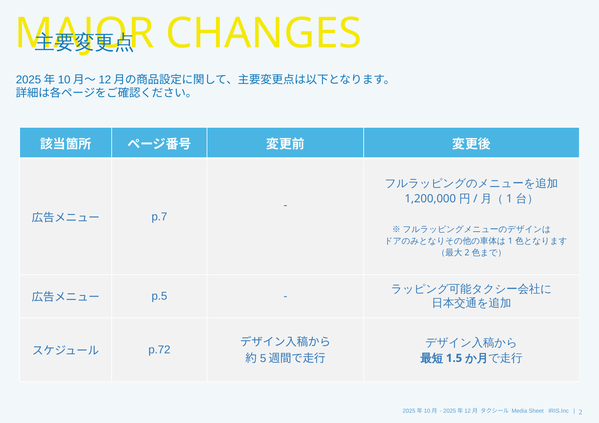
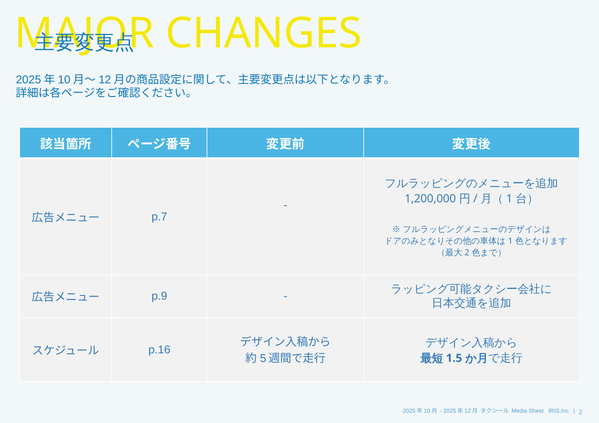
p.5: p.5 -> p.9
p.72: p.72 -> p.16
